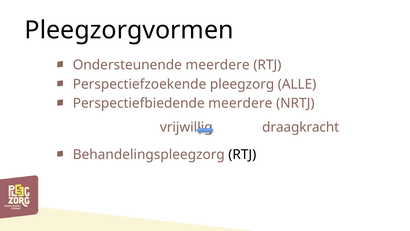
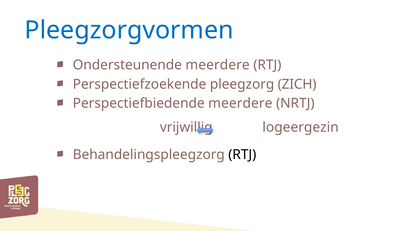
Pleegzorgvormen colour: black -> blue
ALLE: ALLE -> ZICH
draagkracht: draagkracht -> logeergezin
